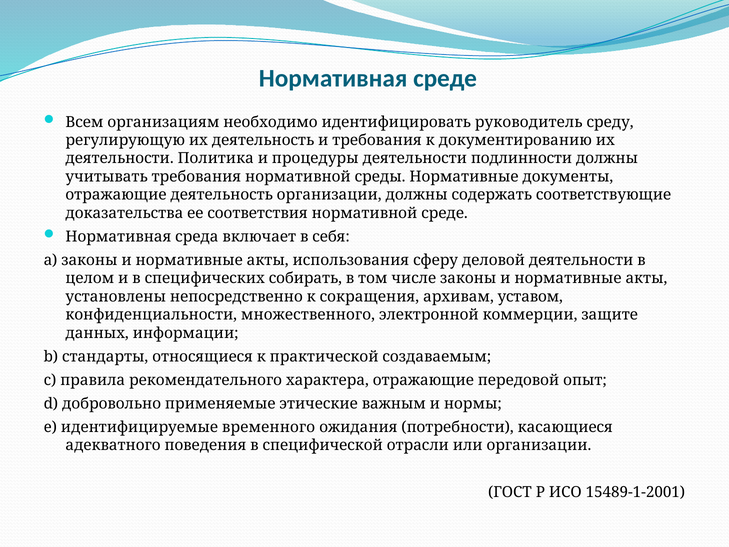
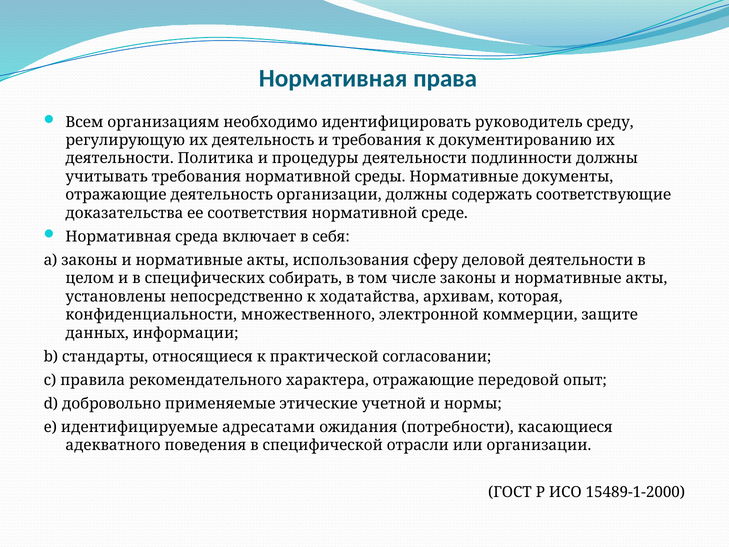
Нормативная среде: среде -> права
сокращения: сокращения -> ходатайства
уставом: уставом -> которая
создаваемым: создаваемым -> согласовании
важным: важным -> учетной
временного: временного -> адресатами
15489-1-2001: 15489-1-2001 -> 15489-1-2000
